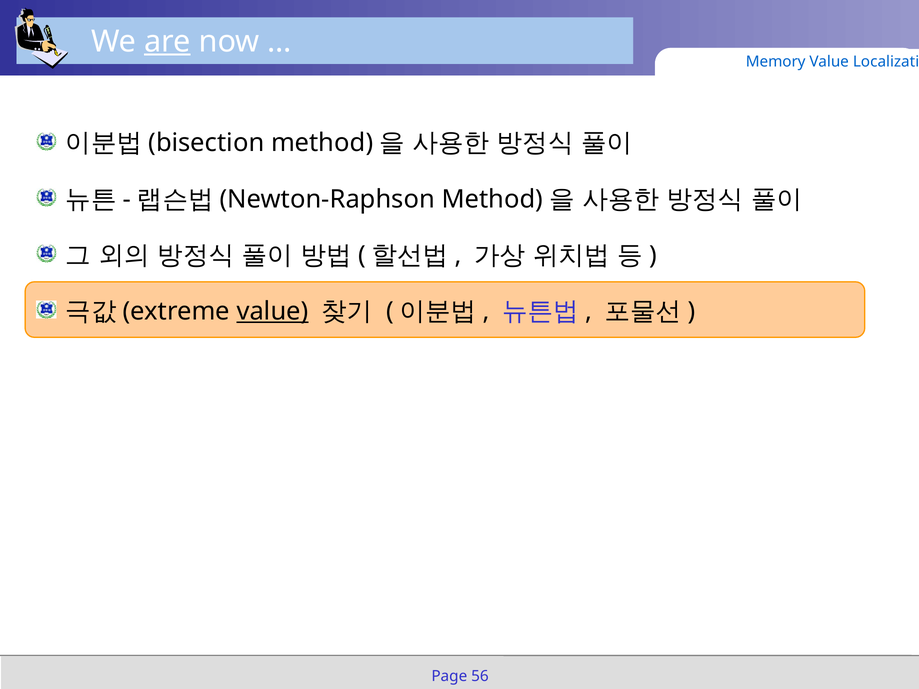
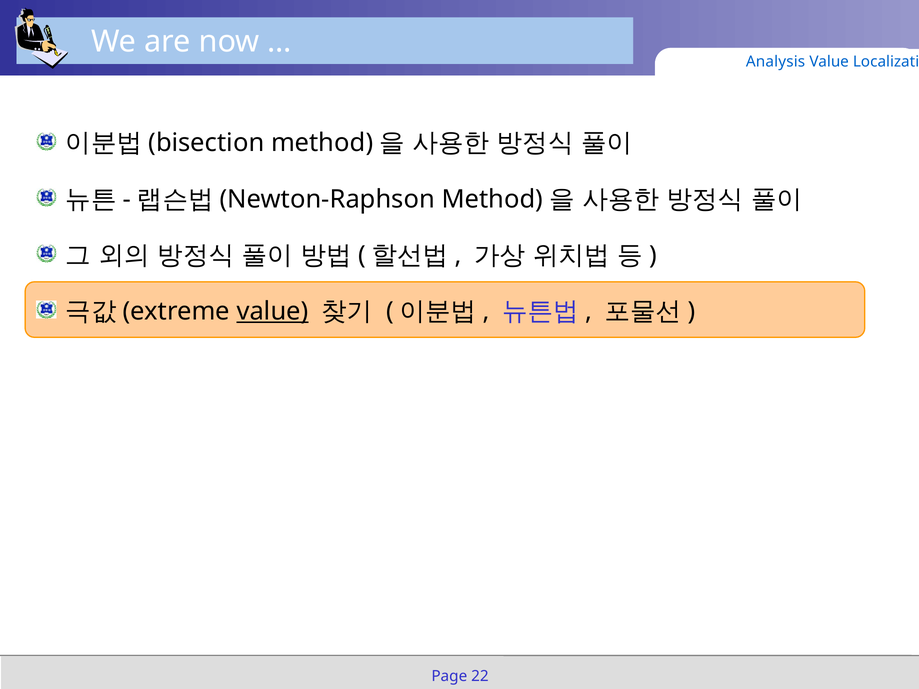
are underline: present -> none
Memory: Memory -> Analysis
56: 56 -> 22
